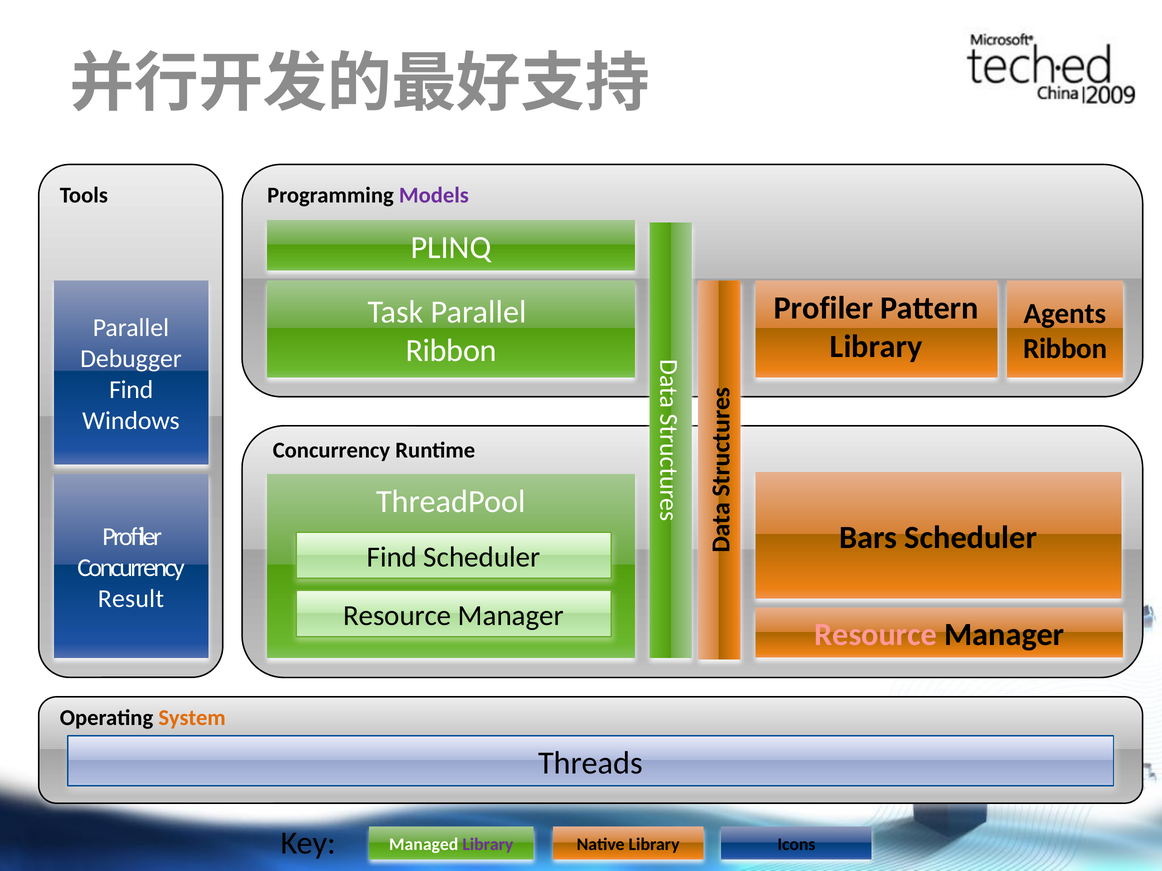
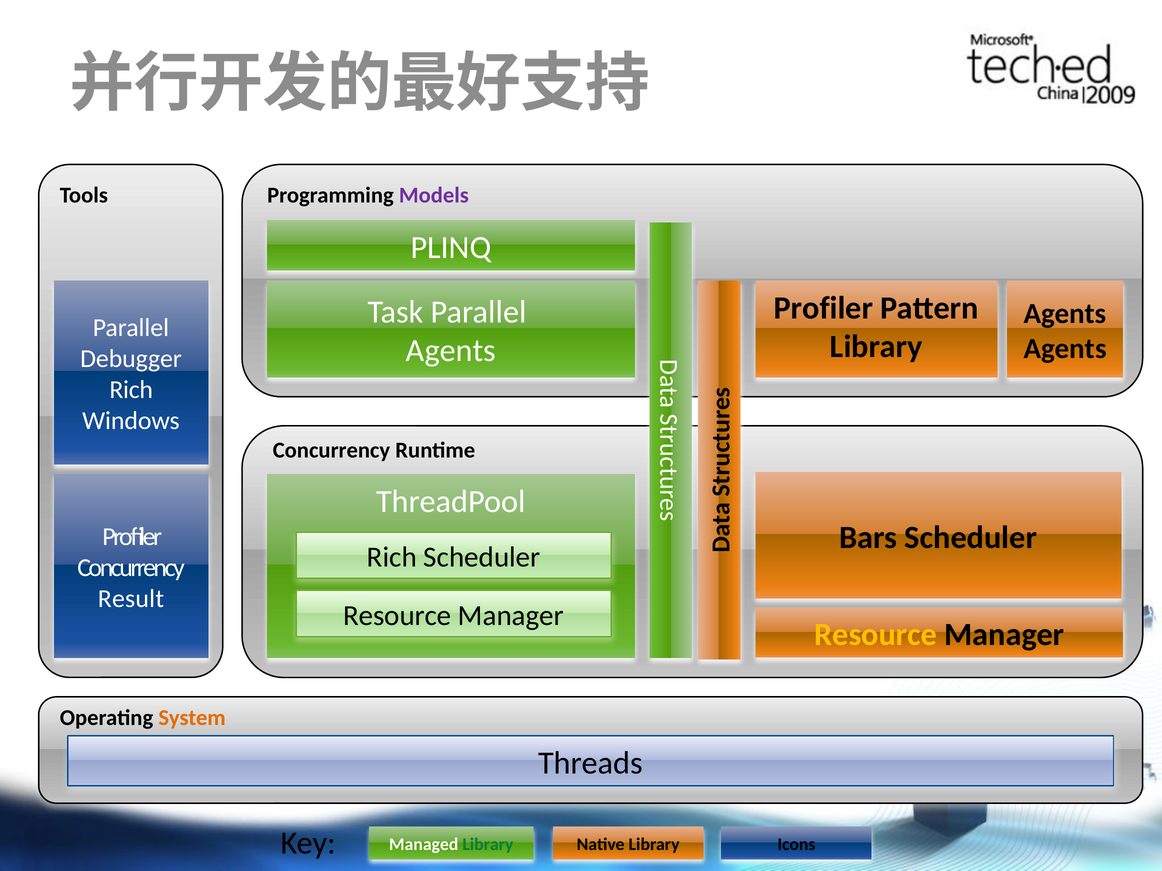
Ribbon at (1065, 349): Ribbon -> Agents
Ribbon at (451, 351): Ribbon -> Agents
Find at (131, 390): Find -> Rich
Find at (392, 558): Find -> Rich
Resource at (876, 635) colour: pink -> yellow
Library at (488, 845) colour: purple -> green
